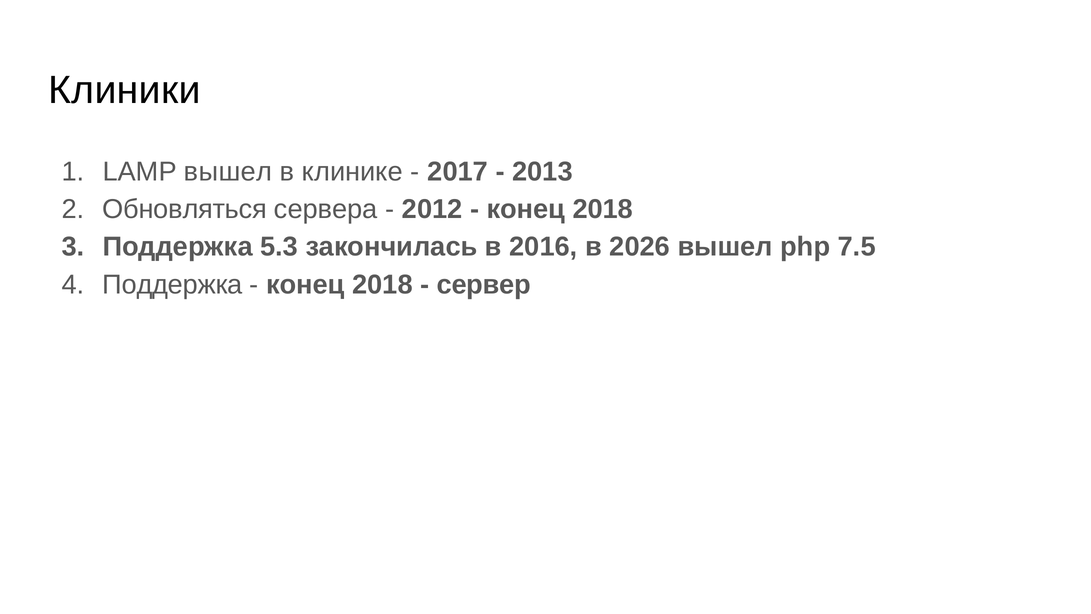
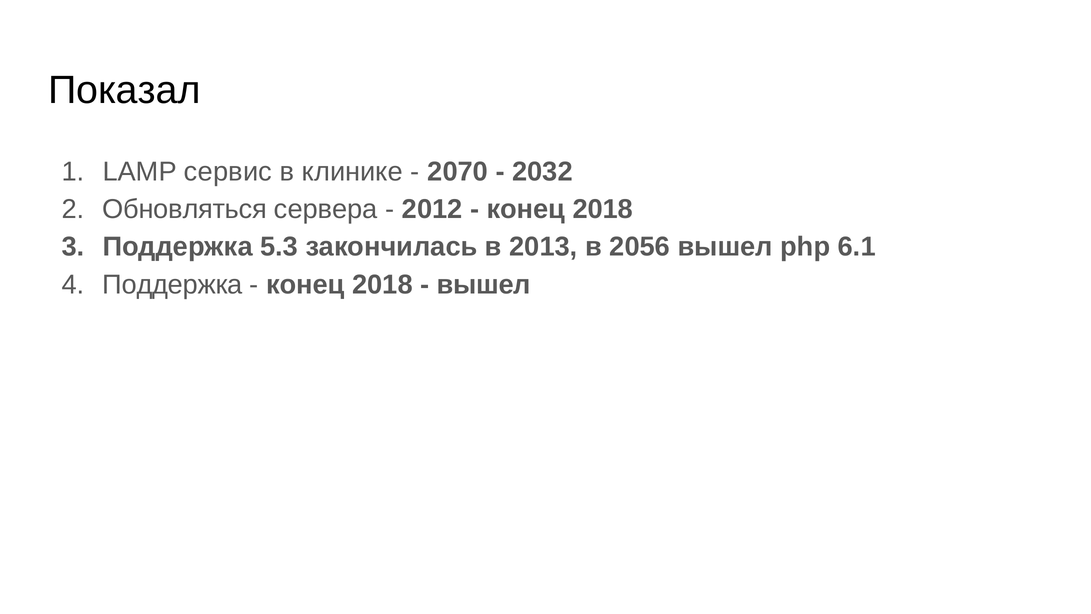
Клиники: Клиники -> Показал
LAMP вышел: вышел -> сервис
2017: 2017 -> 2070
2013: 2013 -> 2032
2016: 2016 -> 2013
2026: 2026 -> 2056
7.5: 7.5 -> 6.1
сервер at (484, 284): сервер -> вышел
